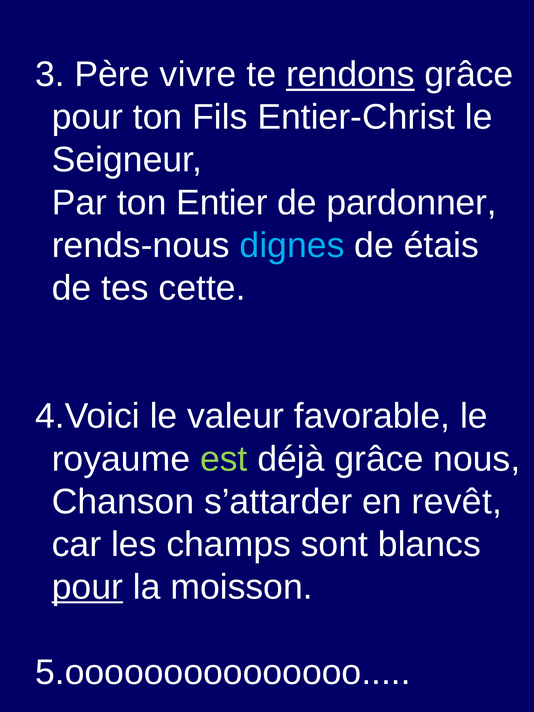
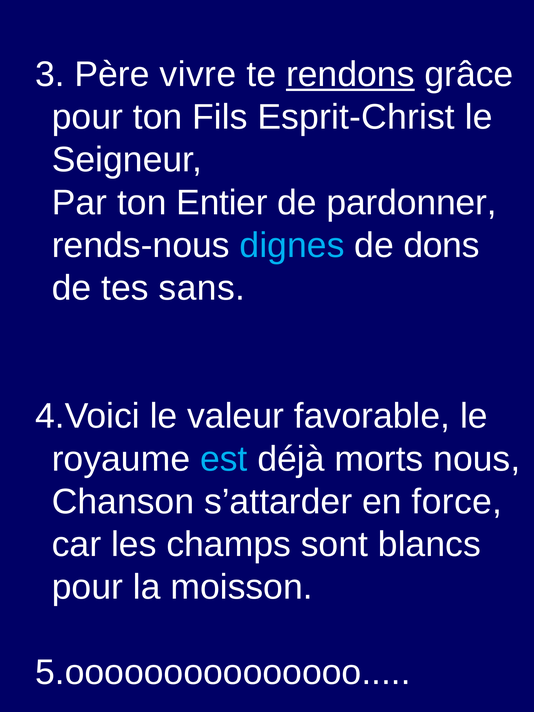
Entier-Christ: Entier-Christ -> Esprit-Christ
étais: étais -> dons
cette: cette -> sans
est colour: light green -> light blue
déjà grâce: grâce -> morts
revêt: revêt -> force
pour at (87, 587) underline: present -> none
